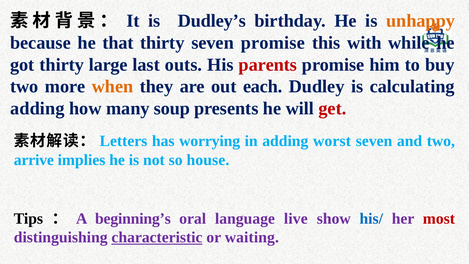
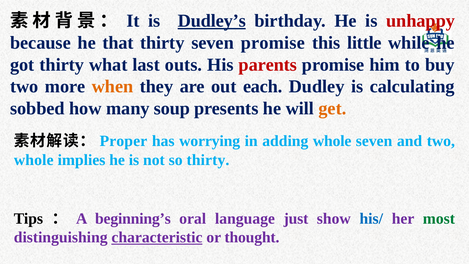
Dudley’s underline: none -> present
unhappy colour: orange -> red
with: with -> little
large: large -> what
adding at (37, 108): adding -> sobbed
get colour: red -> orange
Letters: Letters -> Proper
adding worst: worst -> whole
arrive at (34, 160): arrive -> whole
so house: house -> thirty
live: live -> just
most colour: red -> green
waiting: waiting -> thought
